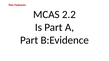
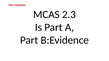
2.2: 2.2 -> 2.3
